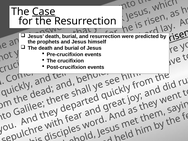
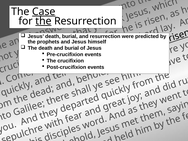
the at (43, 21) underline: none -> present
